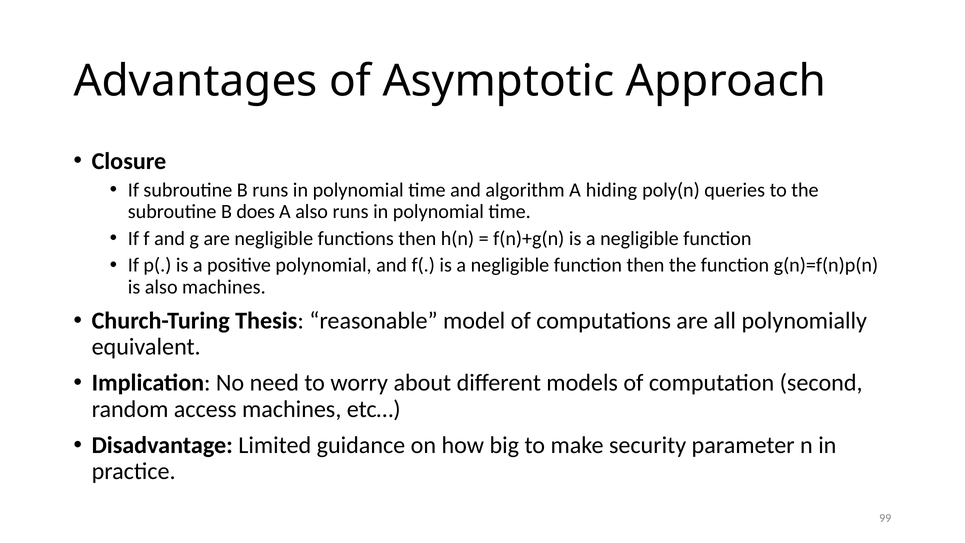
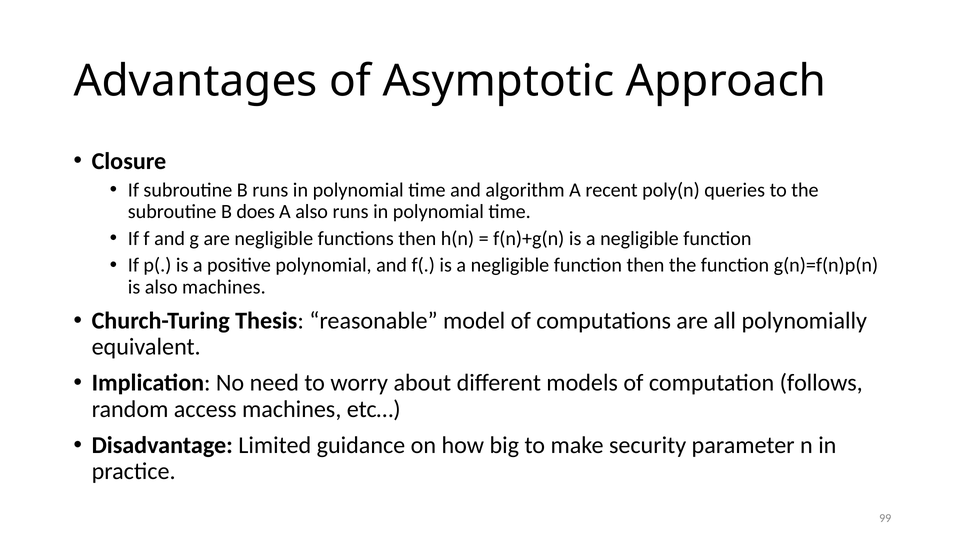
hiding: hiding -> recent
second: second -> follows
